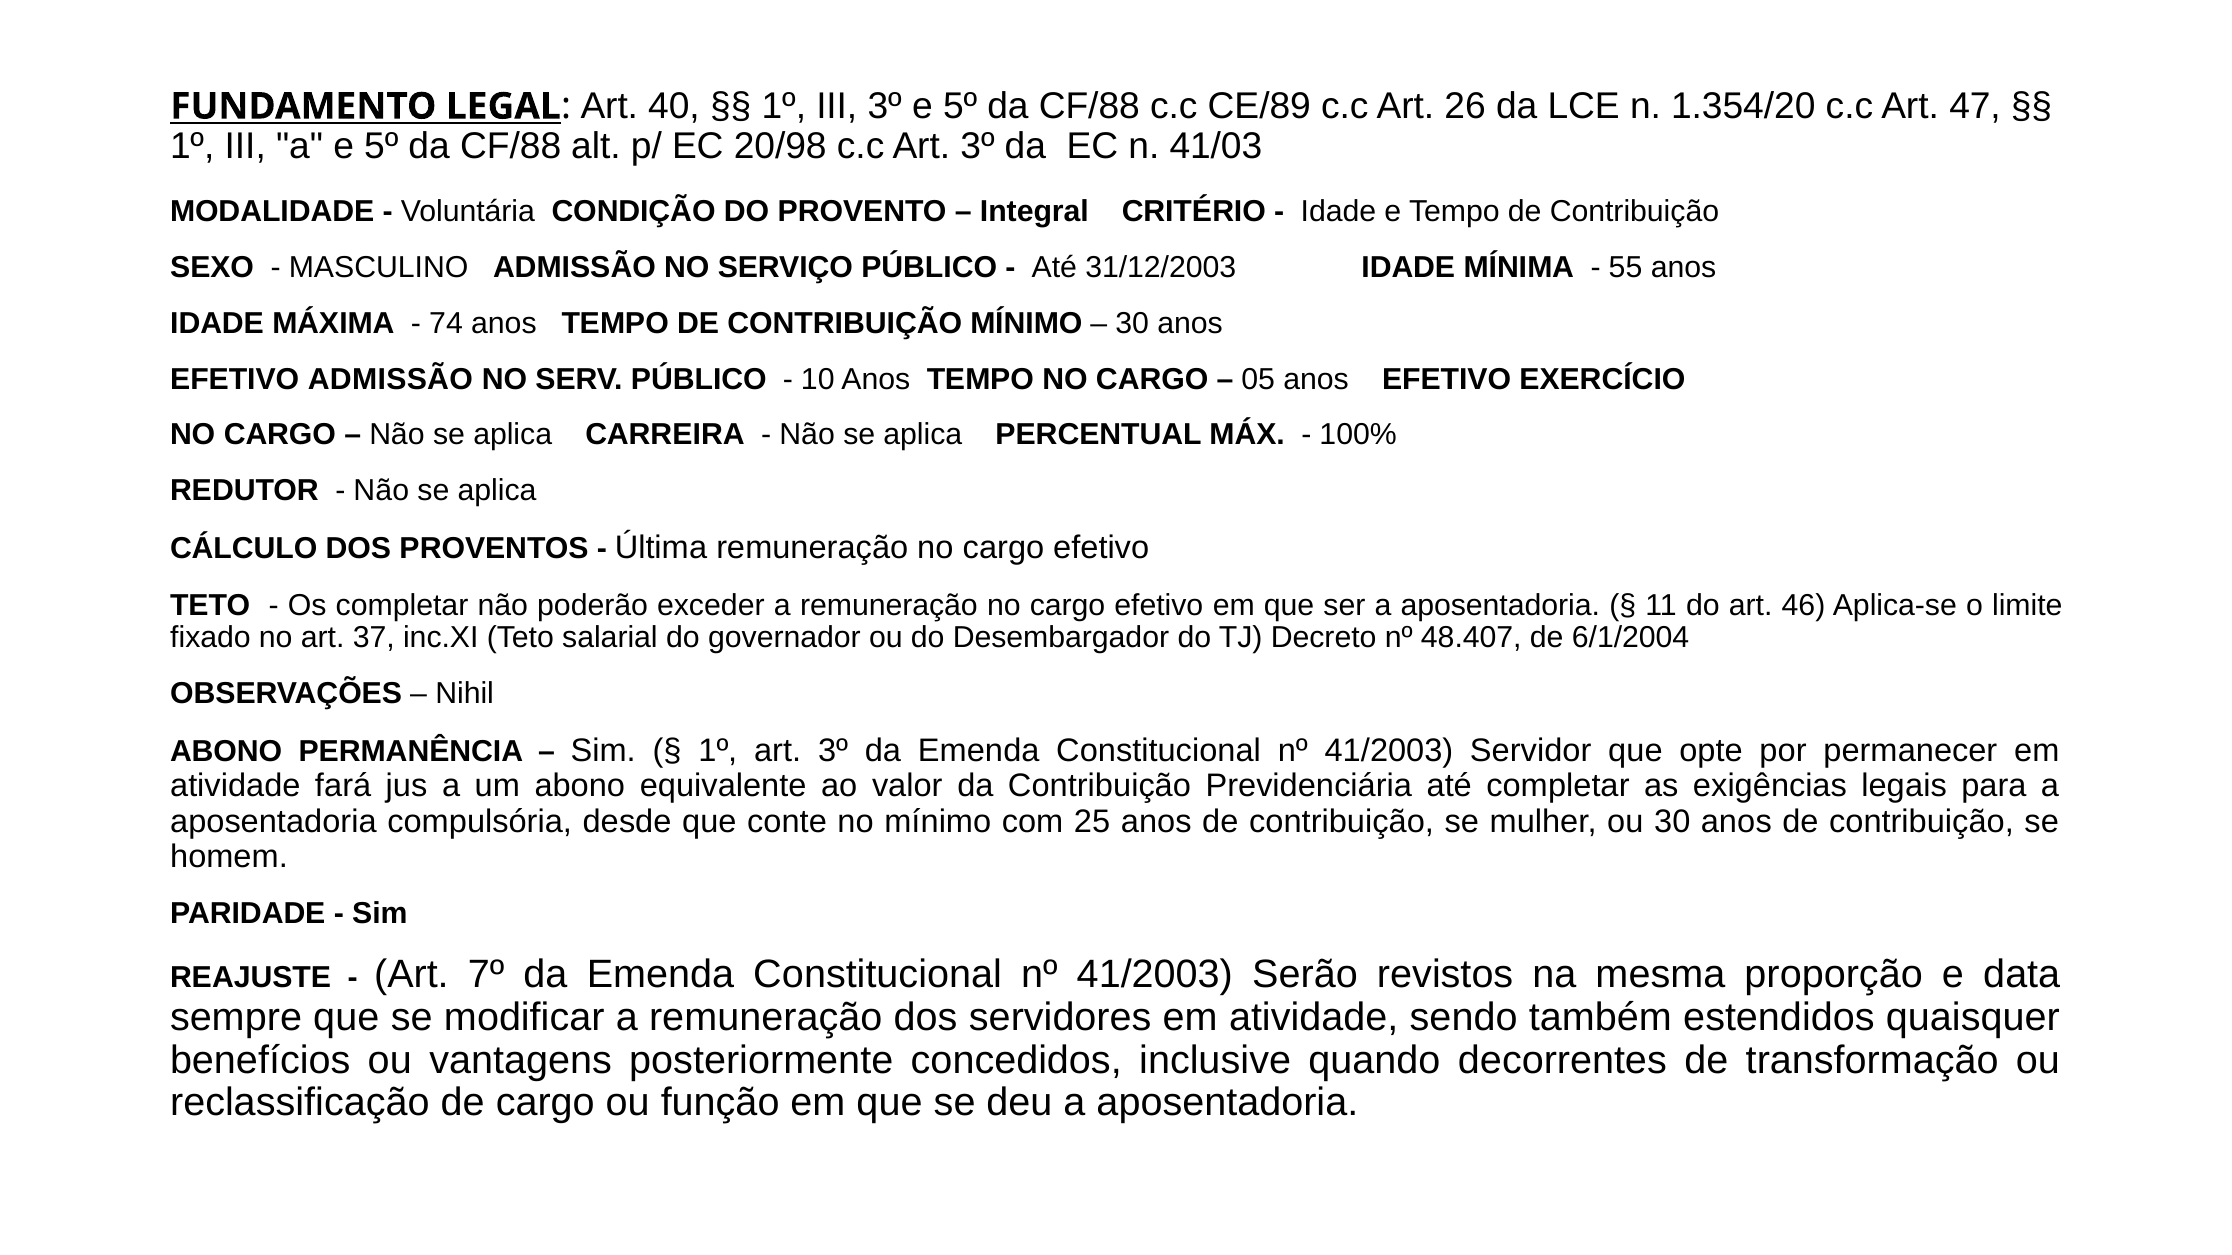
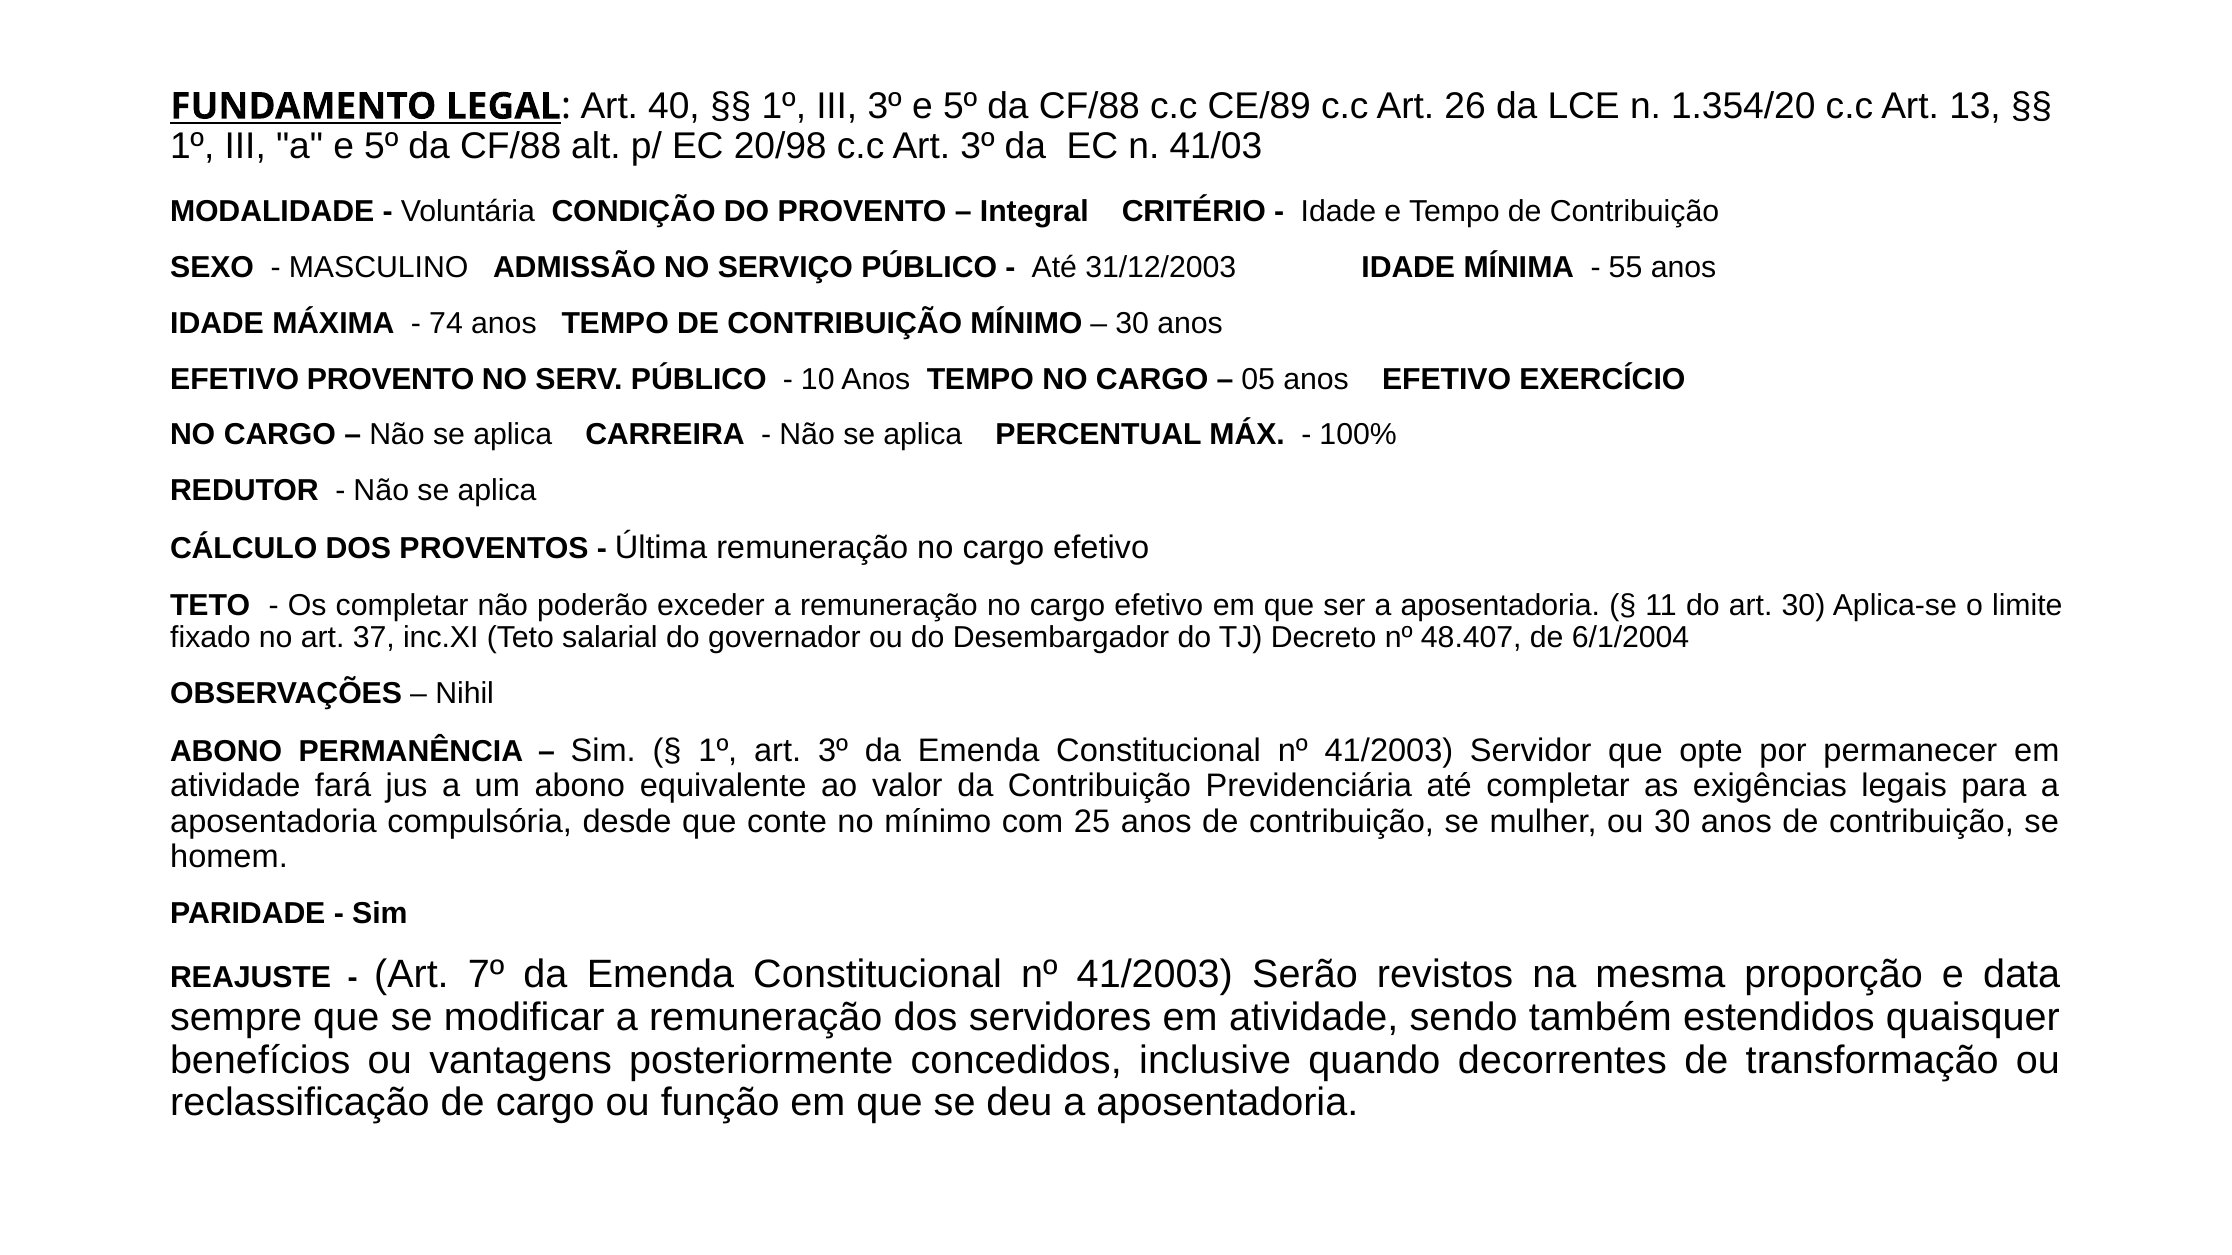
47: 47 -> 13
EFETIVO ADMISSÃO: ADMISSÃO -> PROVENTO
art 46: 46 -> 30
